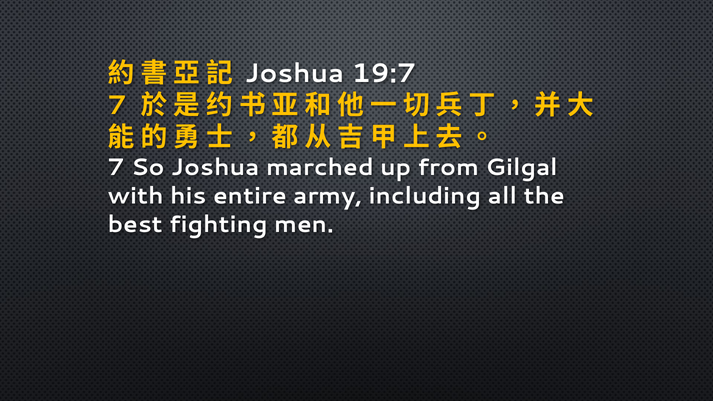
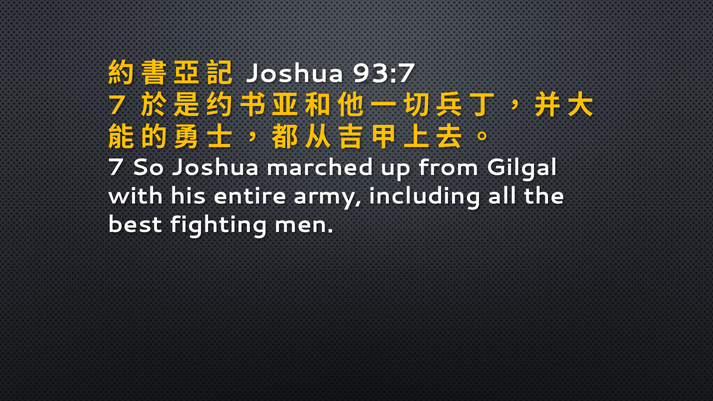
19:7: 19:7 -> 93:7
